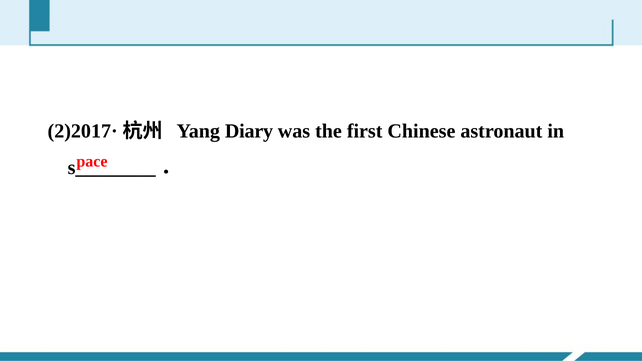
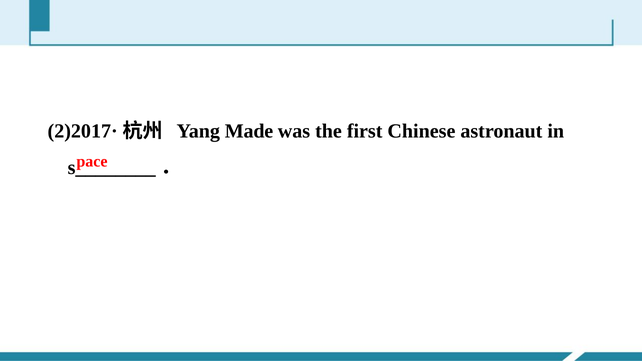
Diary: Diary -> Made
